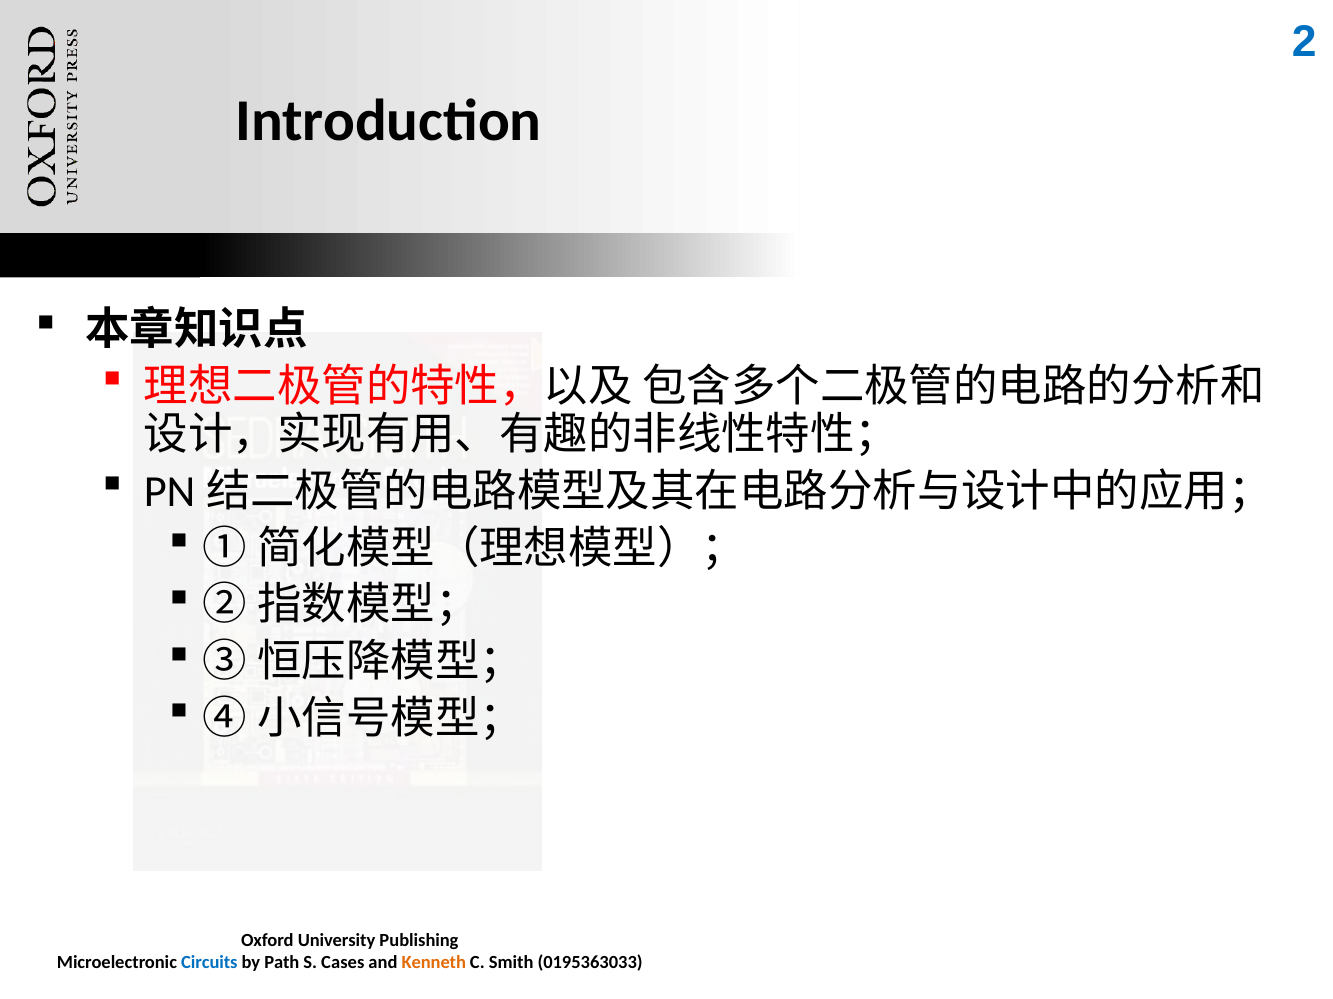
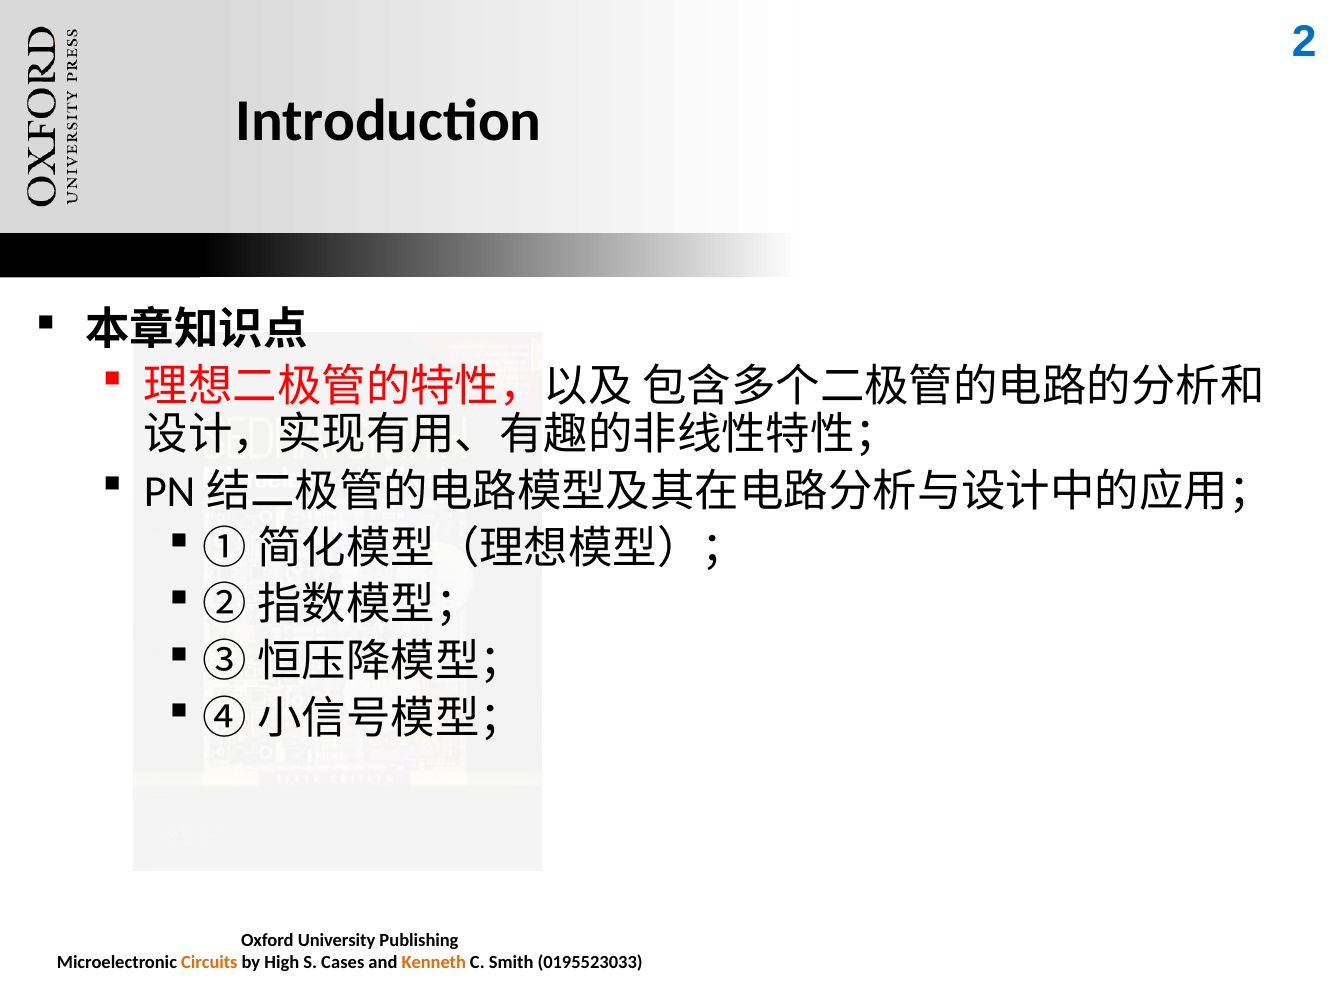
Circuits colour: blue -> orange
Path: Path -> High
0195363033: 0195363033 -> 0195523033
